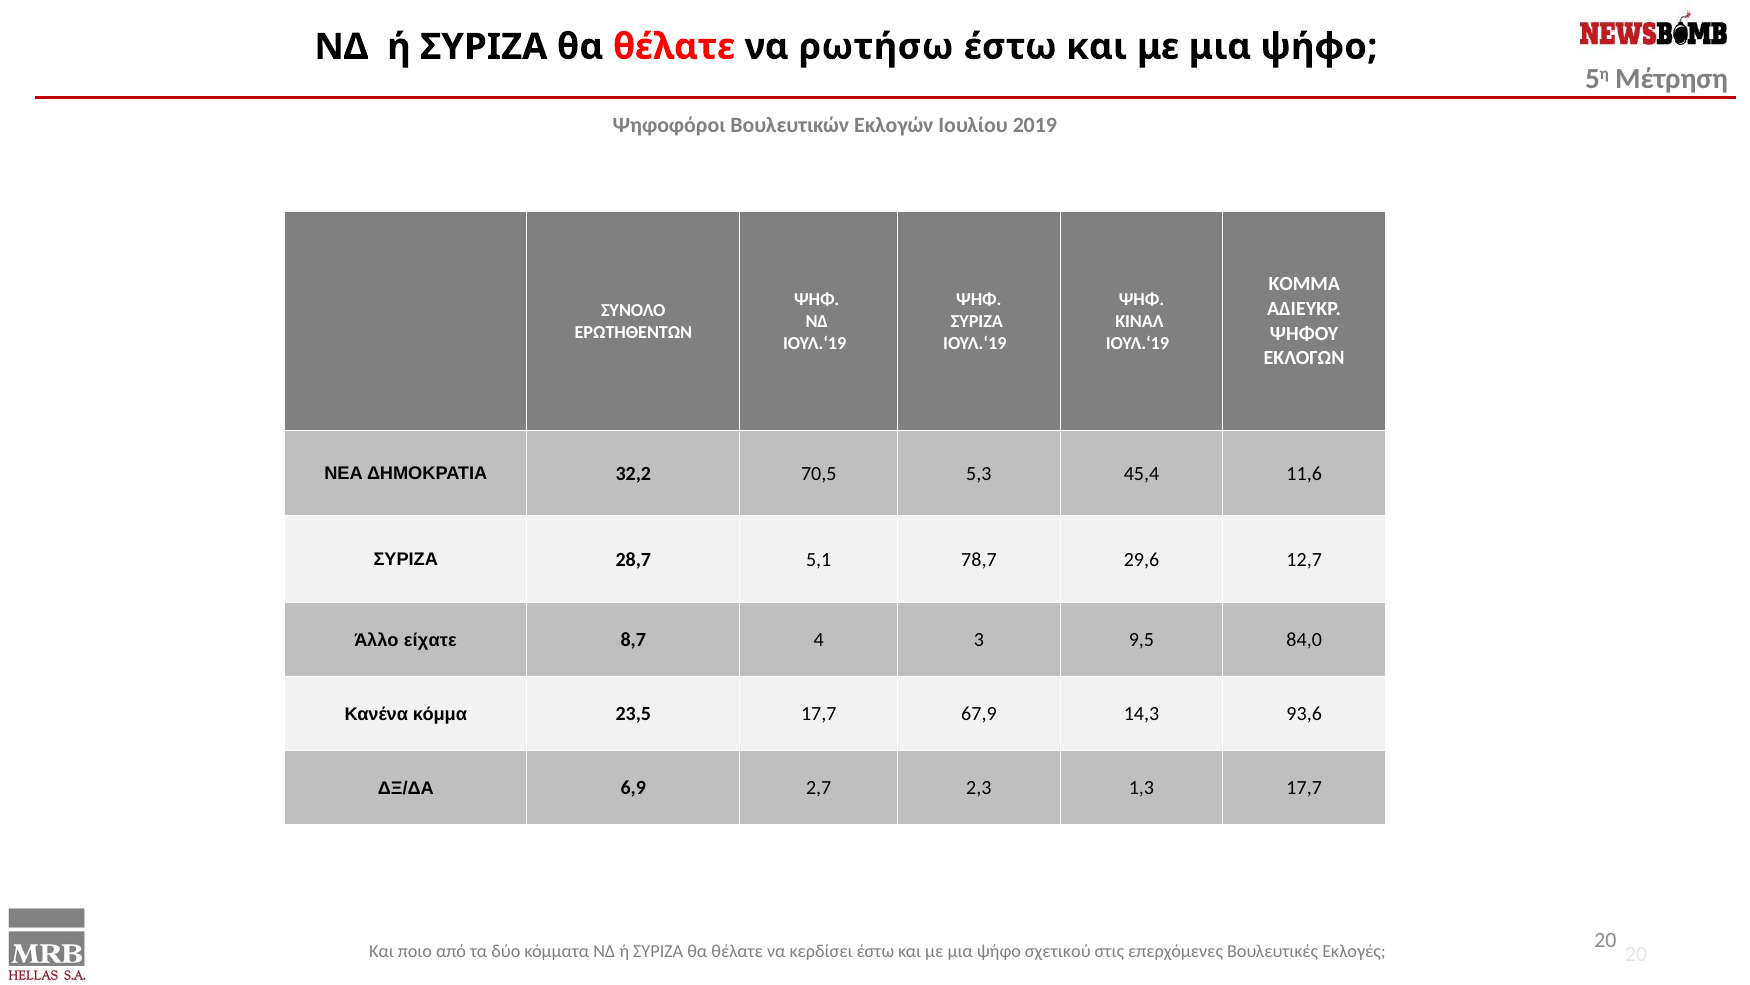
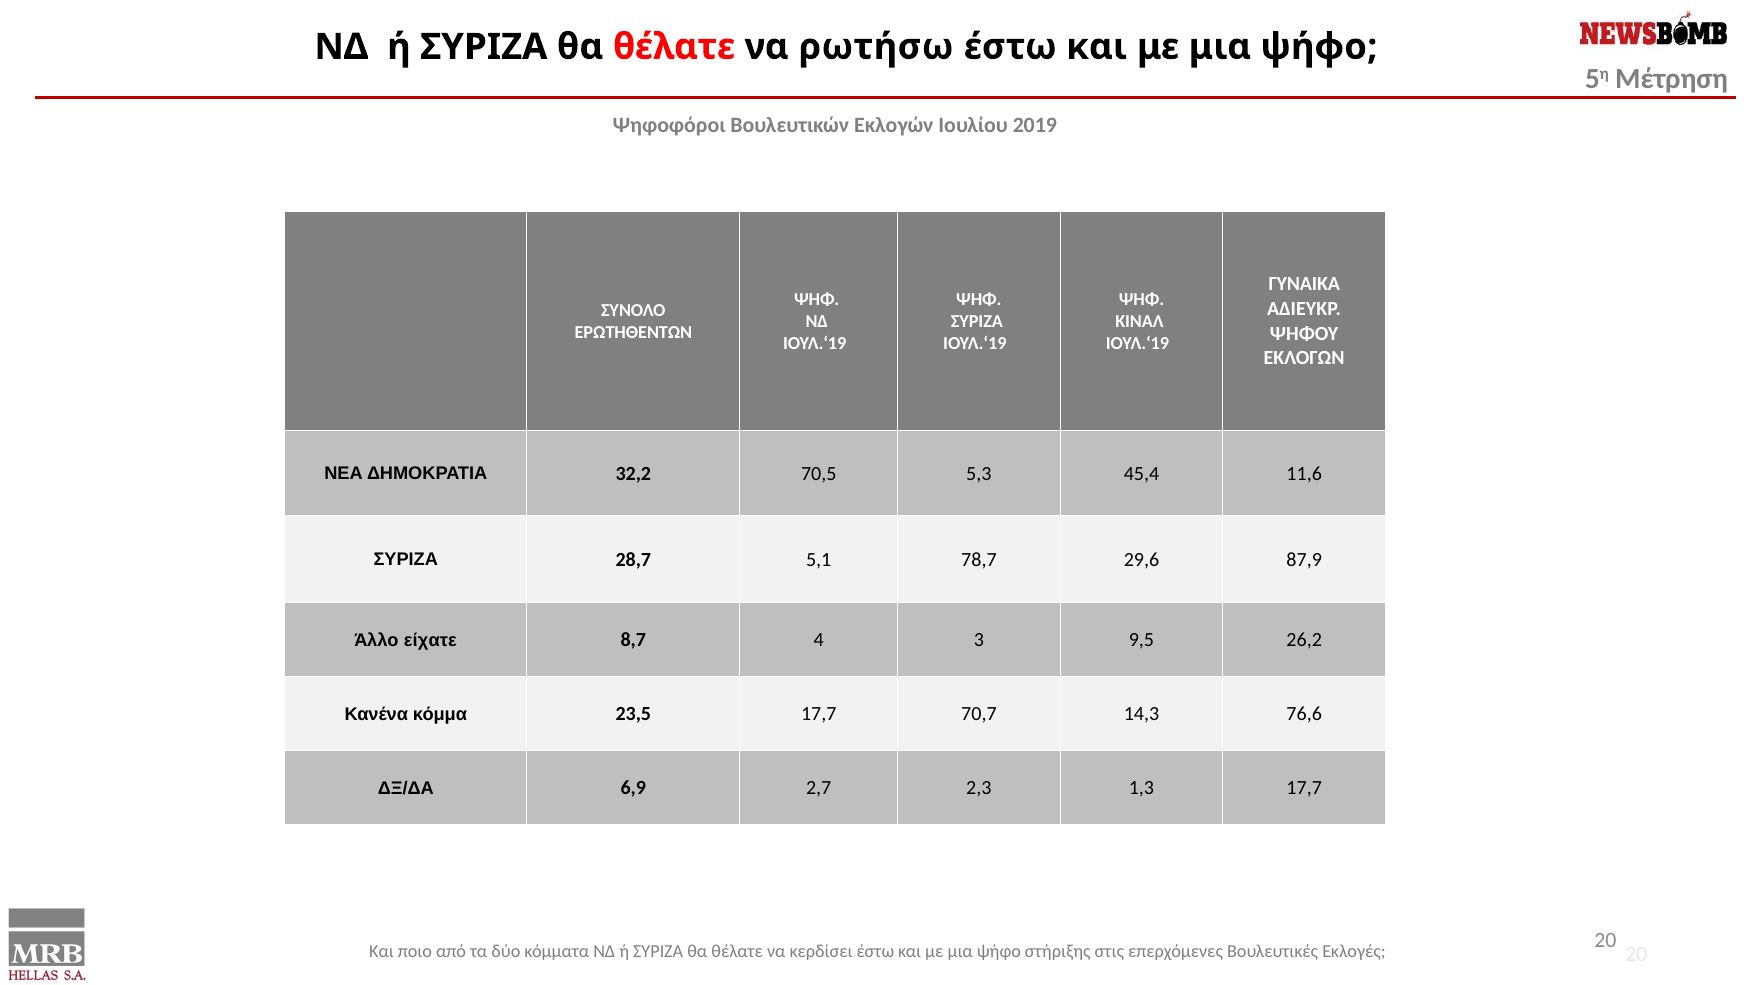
ΚΟΜΜΑ: ΚΟΜΜΑ -> ΓΥΝΑΙΚΑ
12,7: 12,7 -> 87,9
84,0: 84,0 -> 26,2
67,9: 67,9 -> 70,7
93,6: 93,6 -> 76,6
σχετικού: σχετικού -> στήριξης
